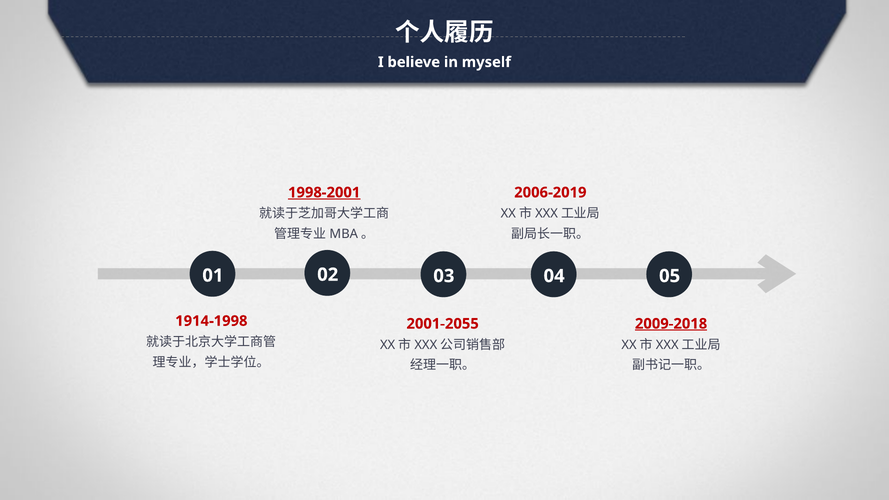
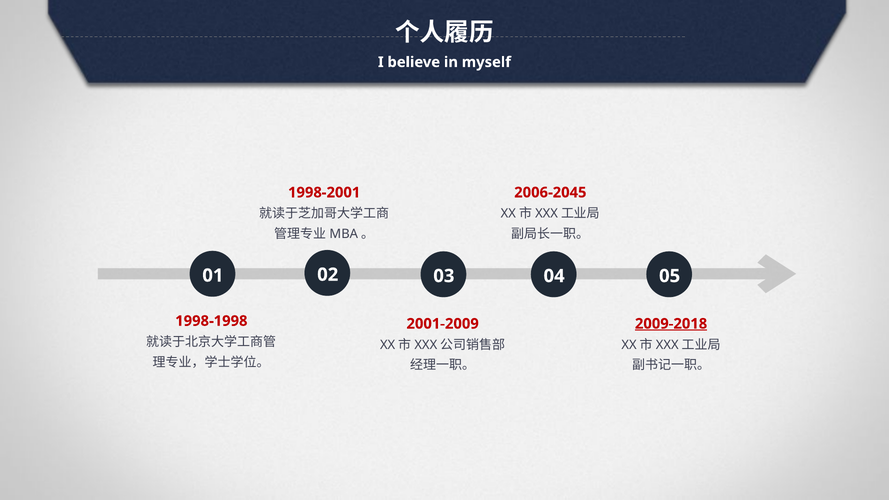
1998-2001 underline: present -> none
2006-2019: 2006-2019 -> 2006-2045
1914-1998: 1914-1998 -> 1998-1998
2001-2055: 2001-2055 -> 2001-2009
